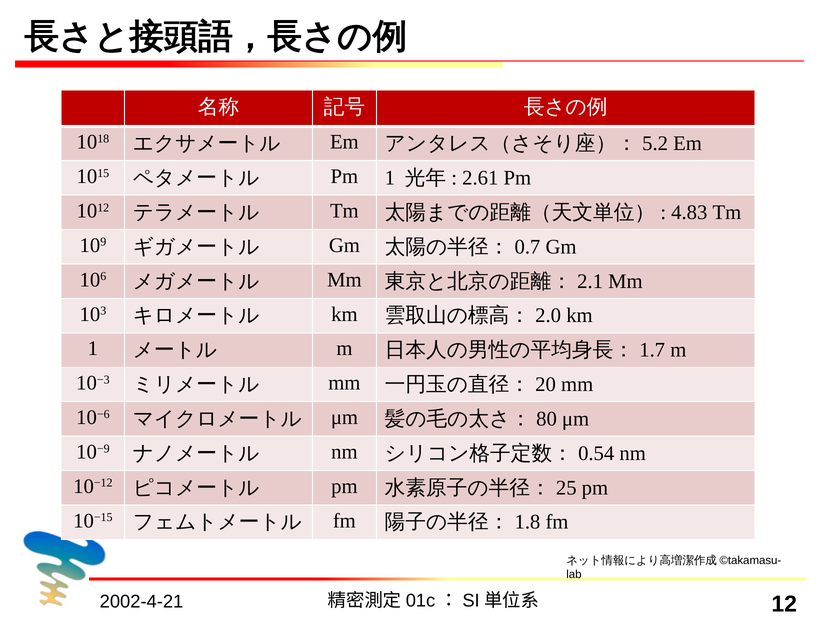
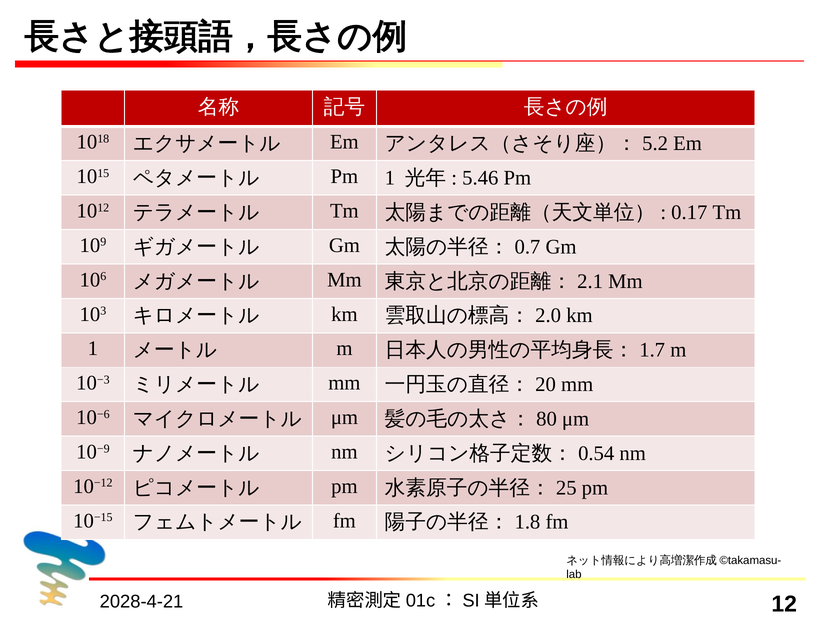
2.61: 2.61 -> 5.46
4.83: 4.83 -> 0.17
2002-4-21: 2002-4-21 -> 2028-4-21
